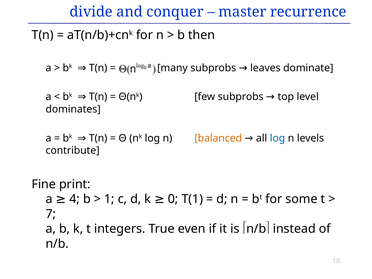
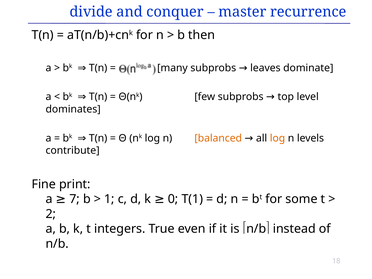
log at (278, 138) colour: blue -> orange
4: 4 -> 7
7: 7 -> 2
